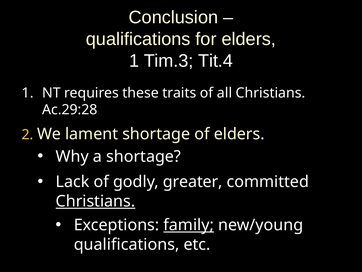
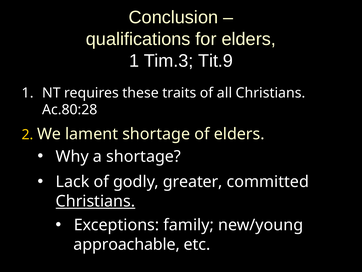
Tit.4: Tit.4 -> Tit.9
Ac.29:28: Ac.29:28 -> Ac.80:28
family underline: present -> none
qualifications at (127, 244): qualifications -> approachable
